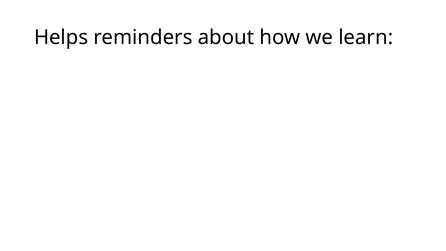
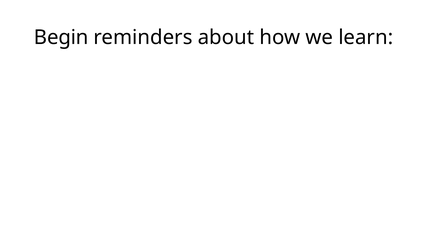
Helps: Helps -> Begin
